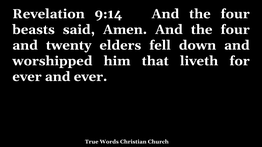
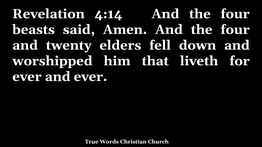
9:14: 9:14 -> 4:14
